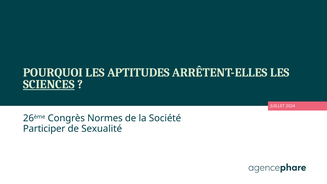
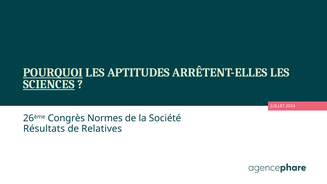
POURQUOI underline: none -> present
Participer: Participer -> Résultats
Sexualité: Sexualité -> Relatives
